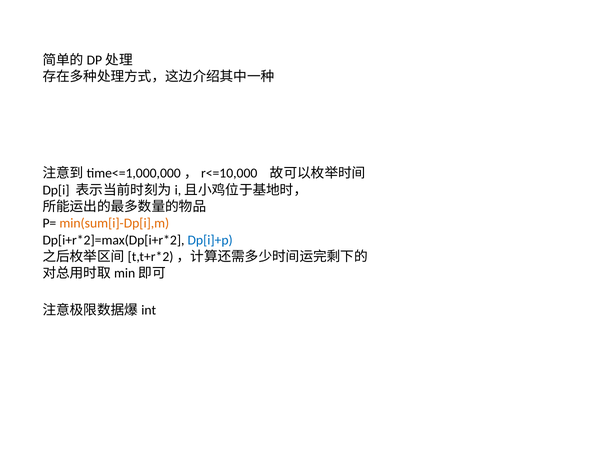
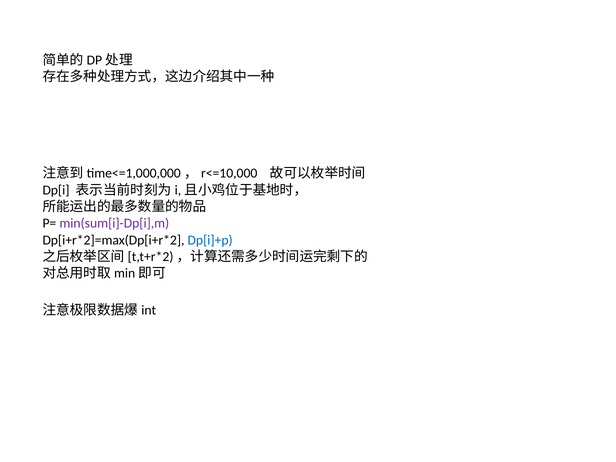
min(sum[i]-Dp[i],m colour: orange -> purple
